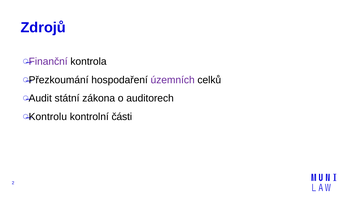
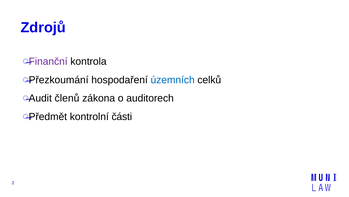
územních colour: purple -> blue
státní: státní -> členů
Kontrolu: Kontrolu -> Předmět
